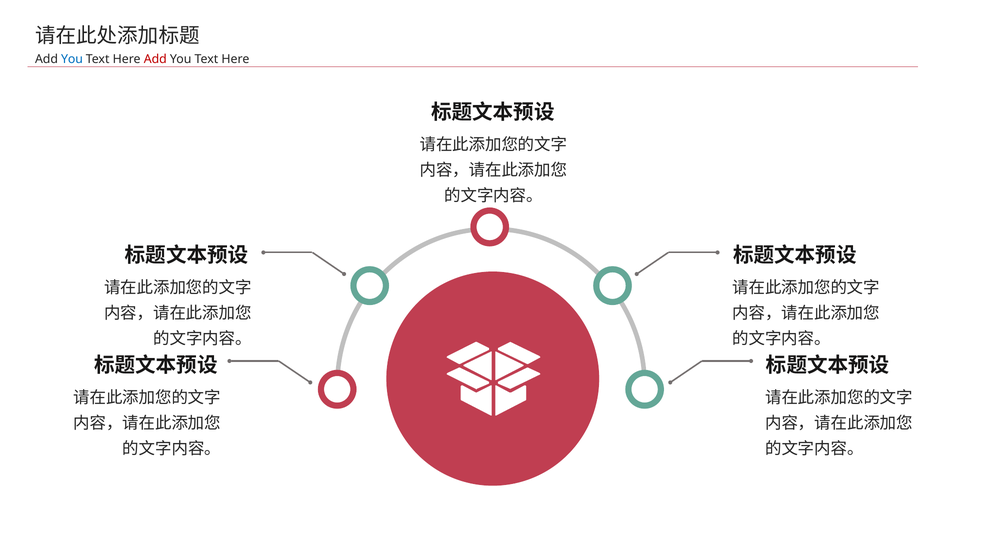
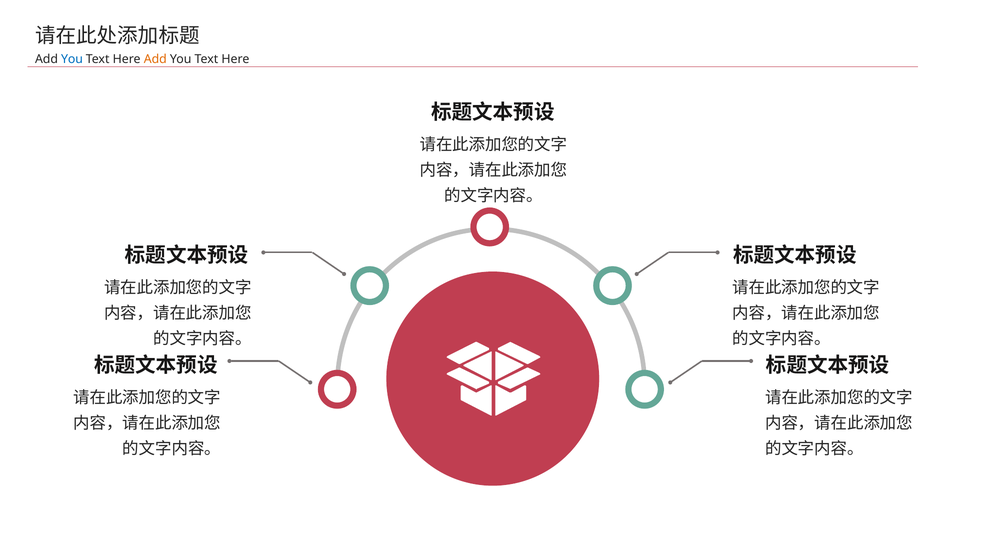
Add at (155, 59) colour: red -> orange
